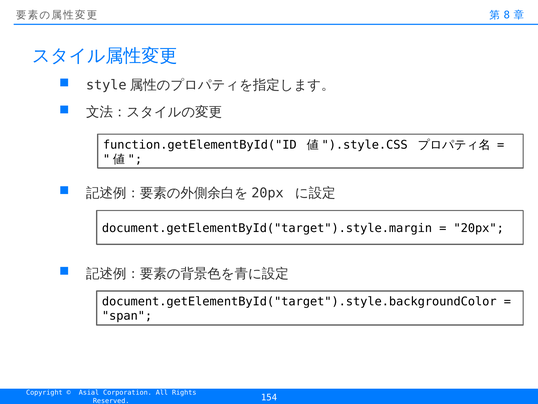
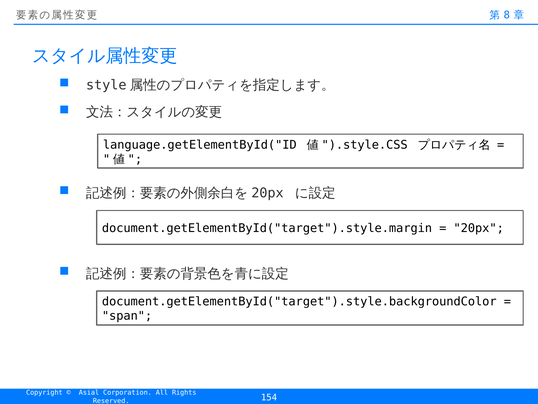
function.getElementById("ID: function.getElementById("ID -> language.getElementById("ID
